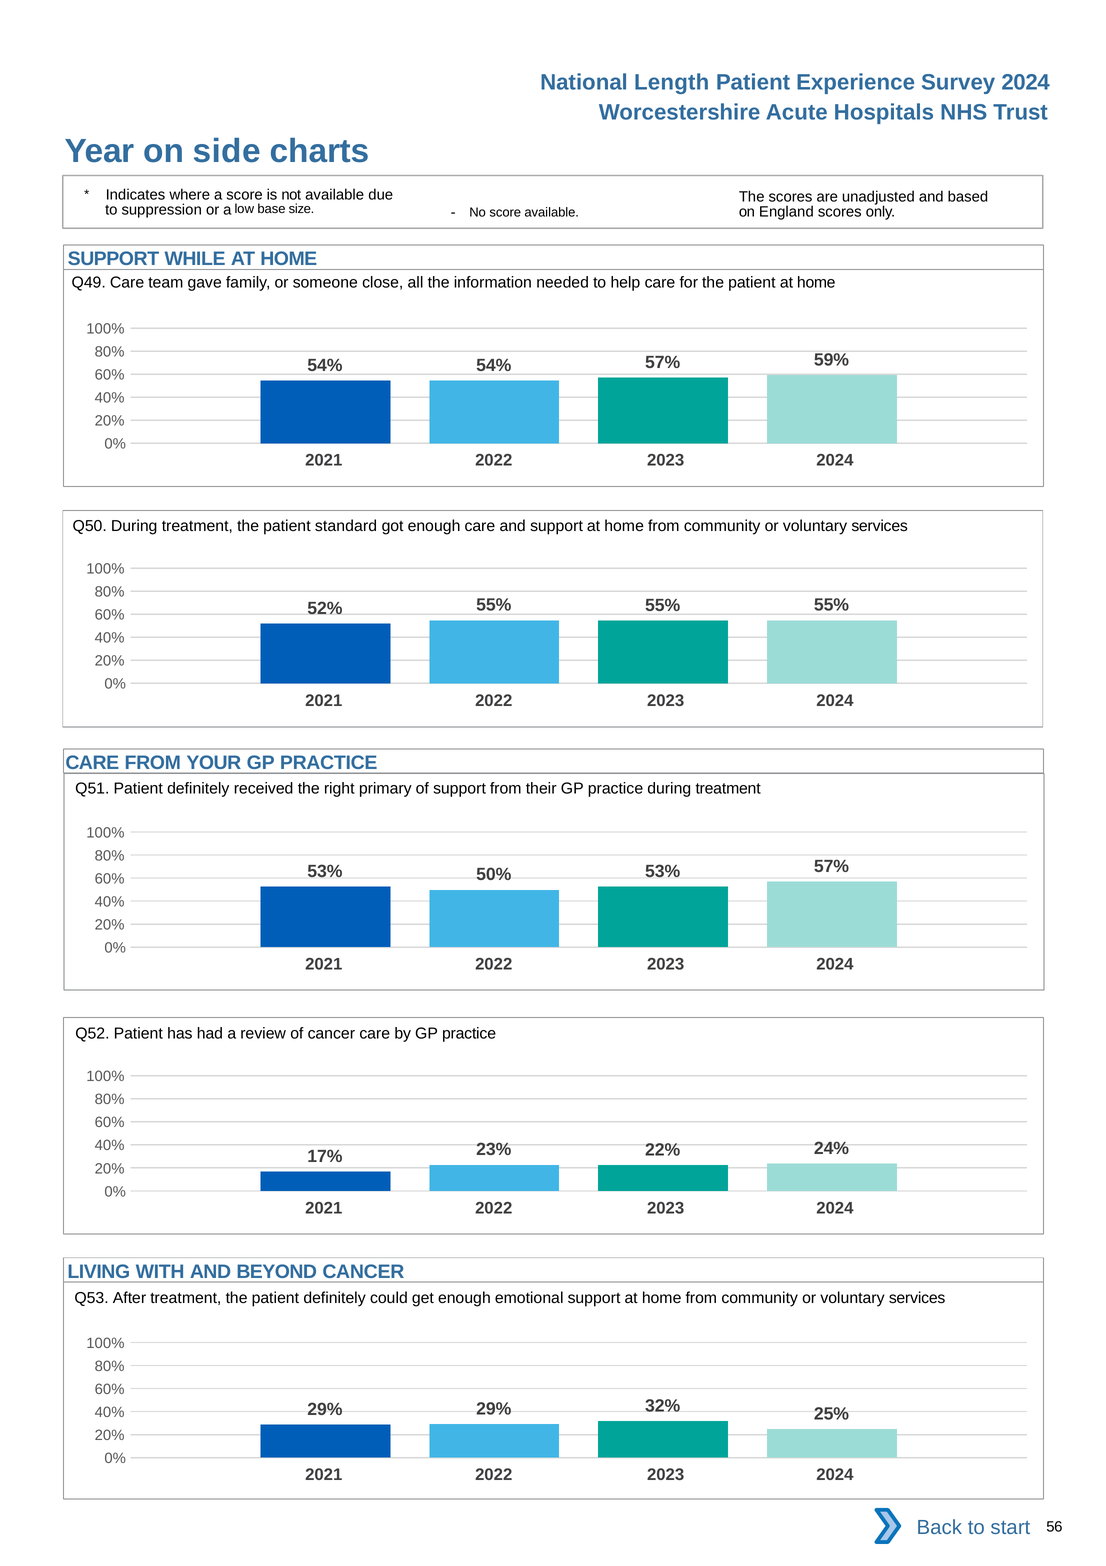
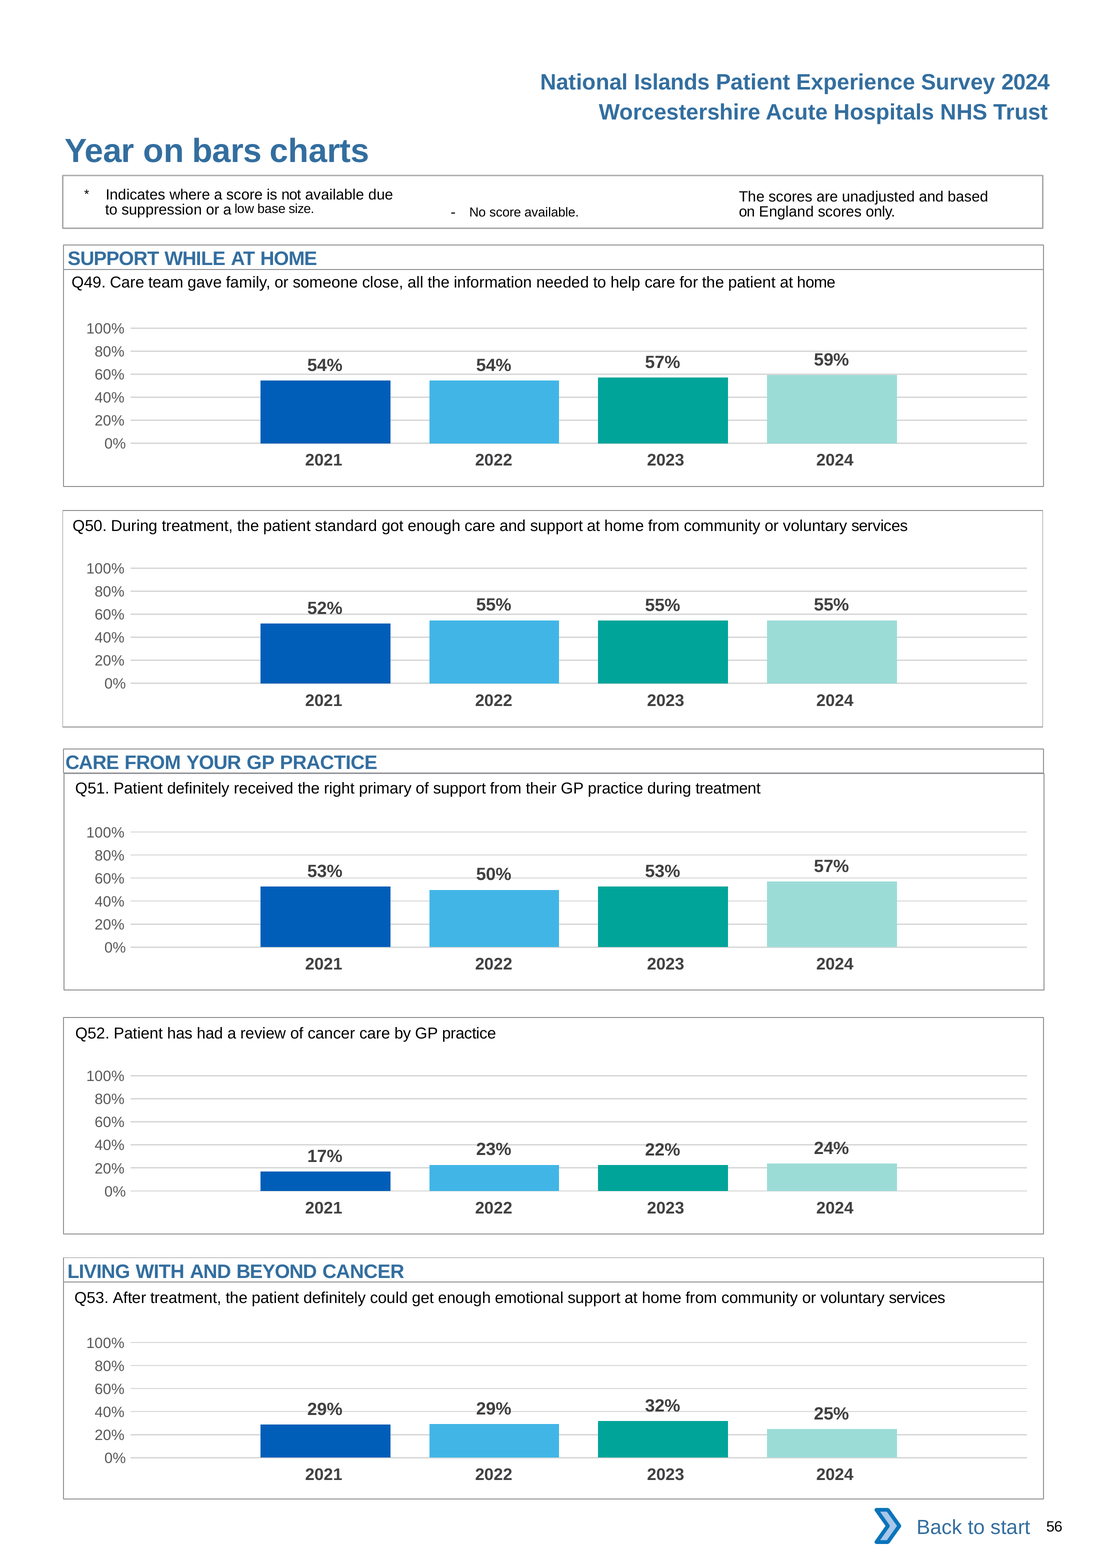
Length: Length -> Islands
side: side -> bars
